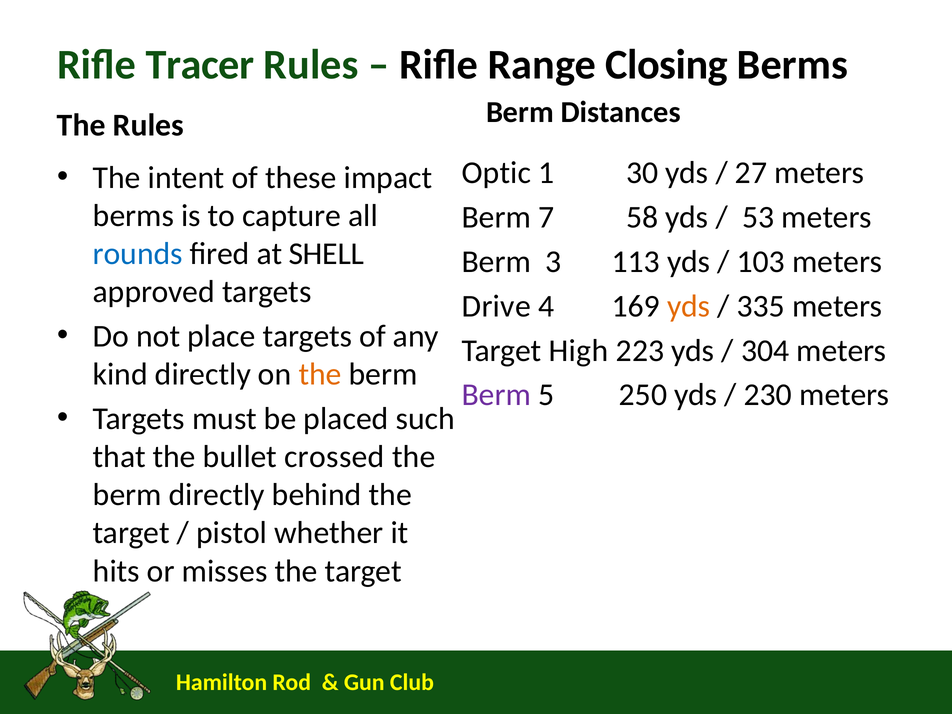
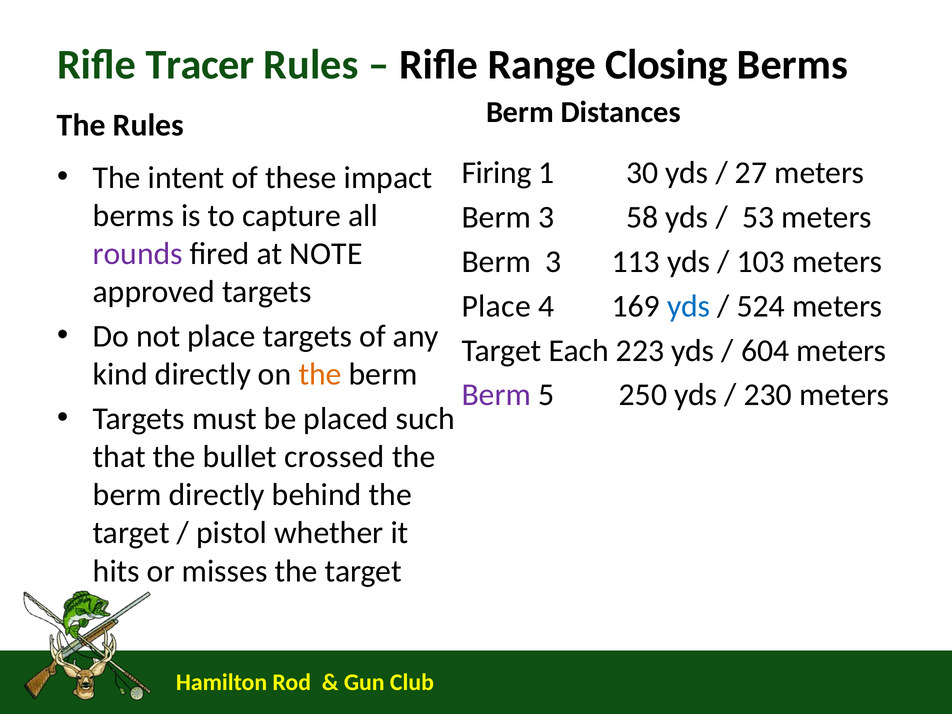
Optic: Optic -> Firing
7 at (546, 217): 7 -> 3
rounds colour: blue -> purple
SHELL: SHELL -> NOTE
Drive at (496, 306): Drive -> Place
yds at (689, 306) colour: orange -> blue
335: 335 -> 524
High: High -> Each
304: 304 -> 604
